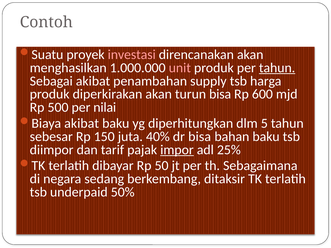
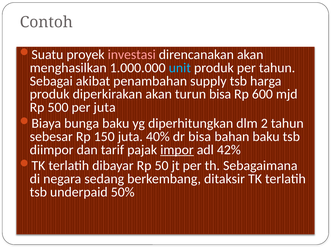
unit colour: pink -> light blue
tahun at (277, 68) underline: present -> none
per nilai: nilai -> juta
akibat at (82, 123): akibat -> bunga
5: 5 -> 2
25%: 25% -> 42%
